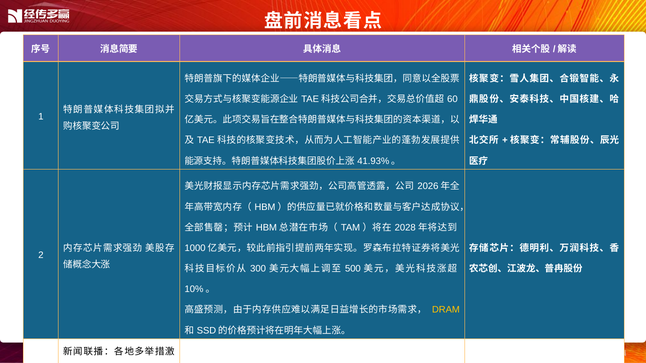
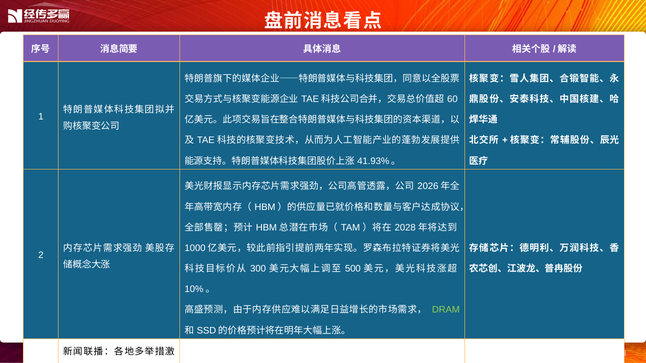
DRAM colour: yellow -> light green
